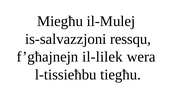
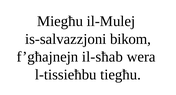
ressqu: ressqu -> bikom
il-lilek: il-lilek -> il-sħab
